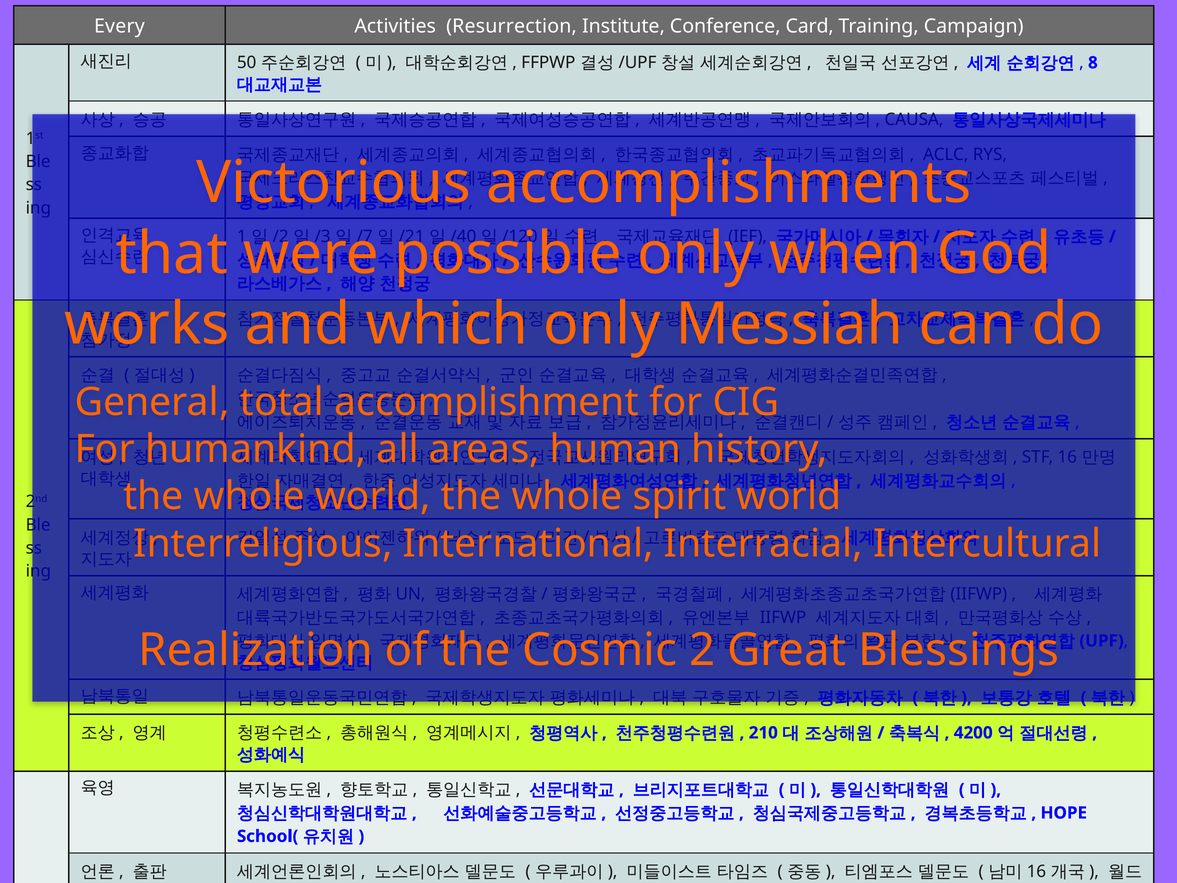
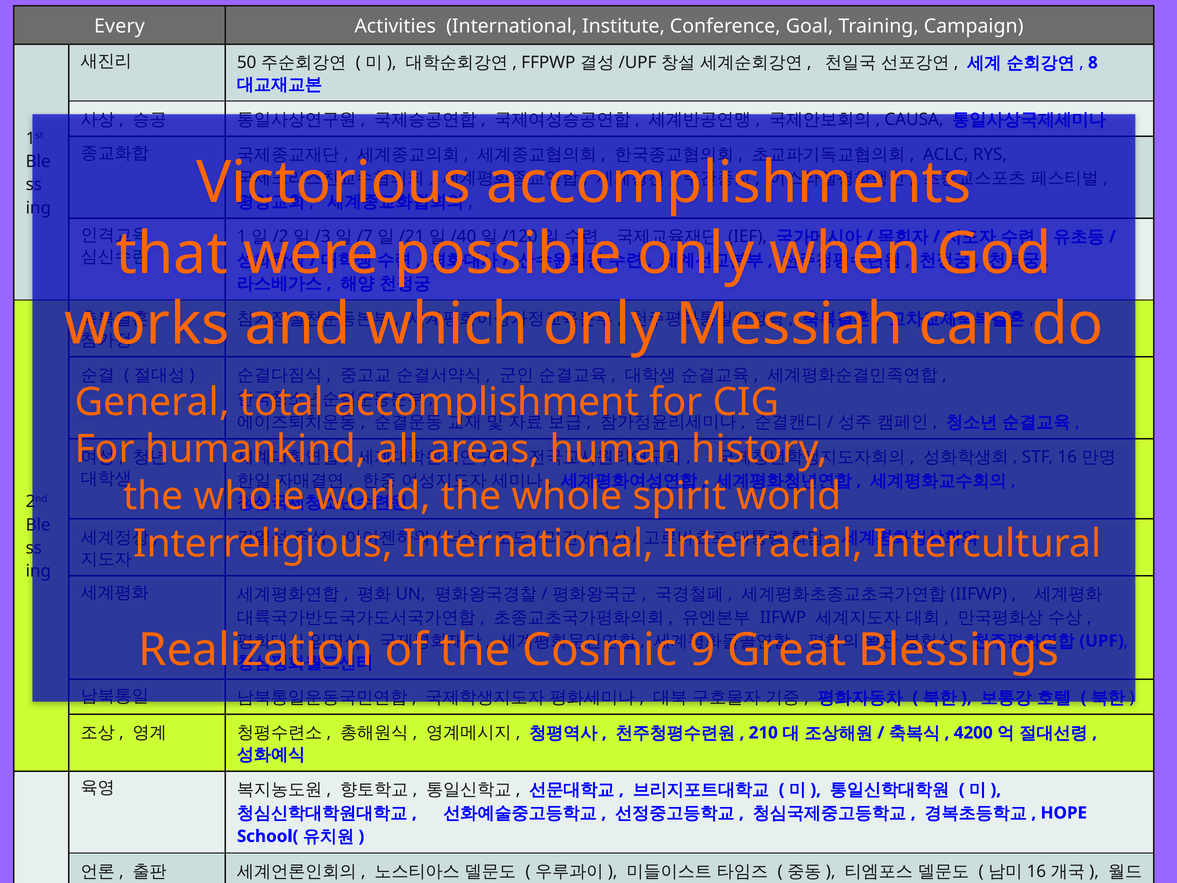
Activities Resurrection: Resurrection -> International
Card: Card -> Goal
2: 2 -> 9
